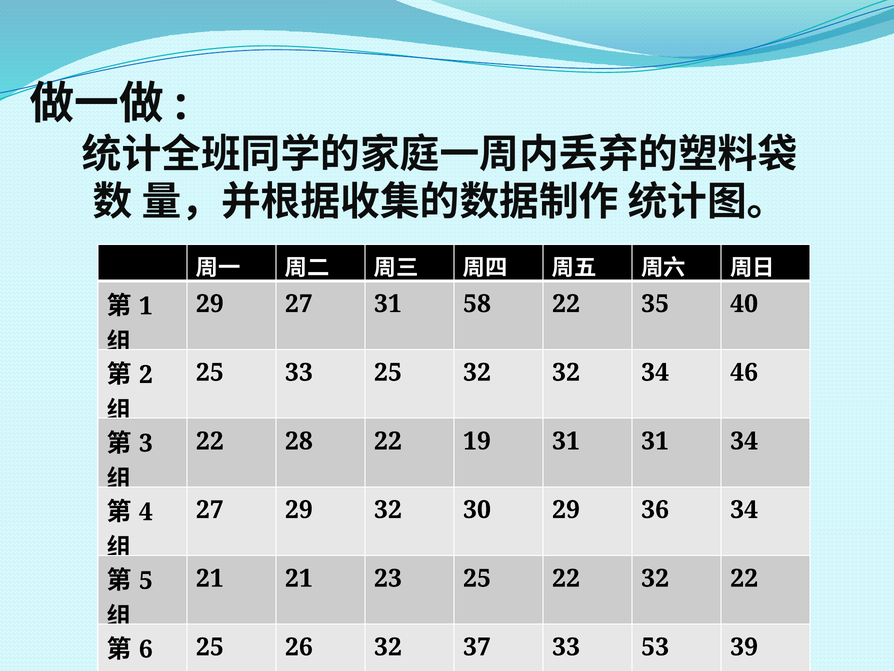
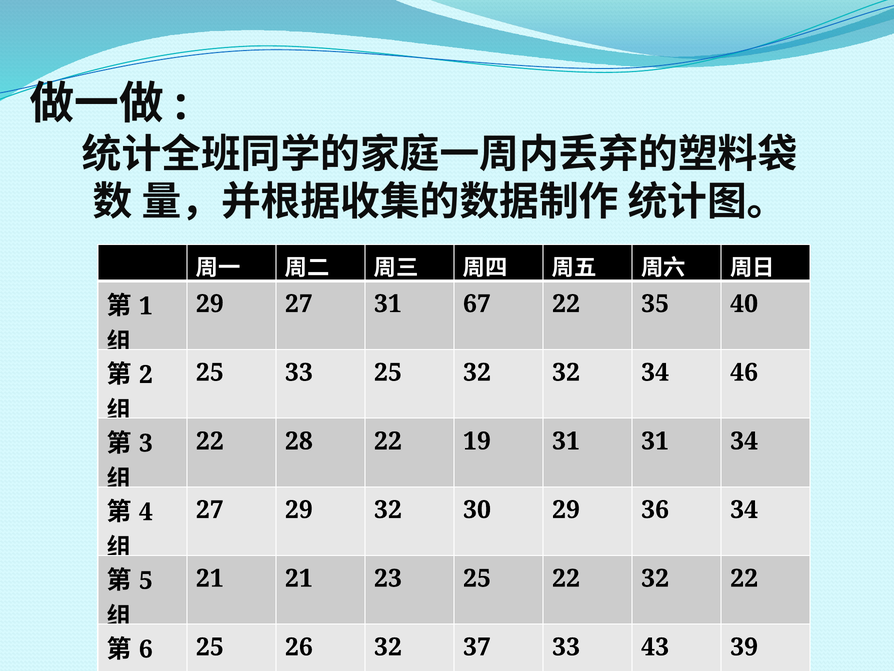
58: 58 -> 67
53: 53 -> 43
